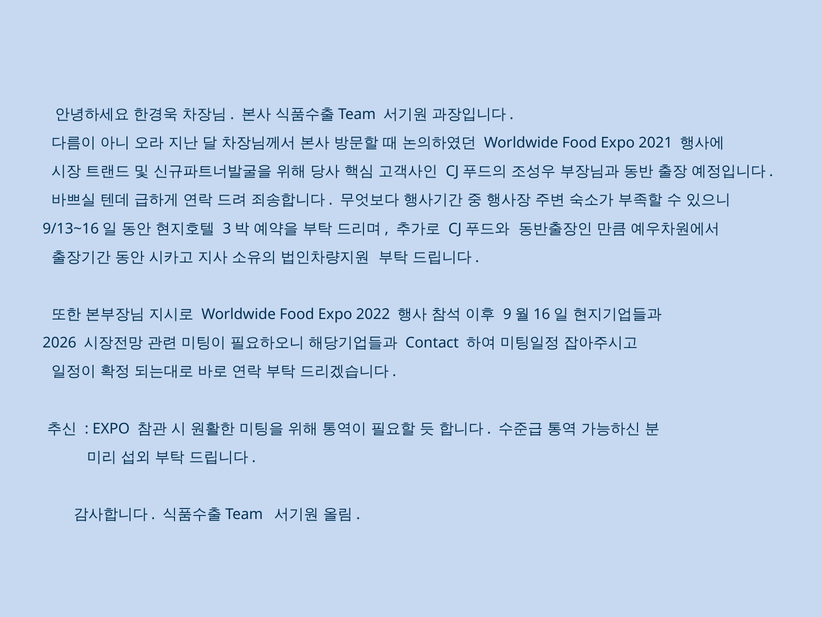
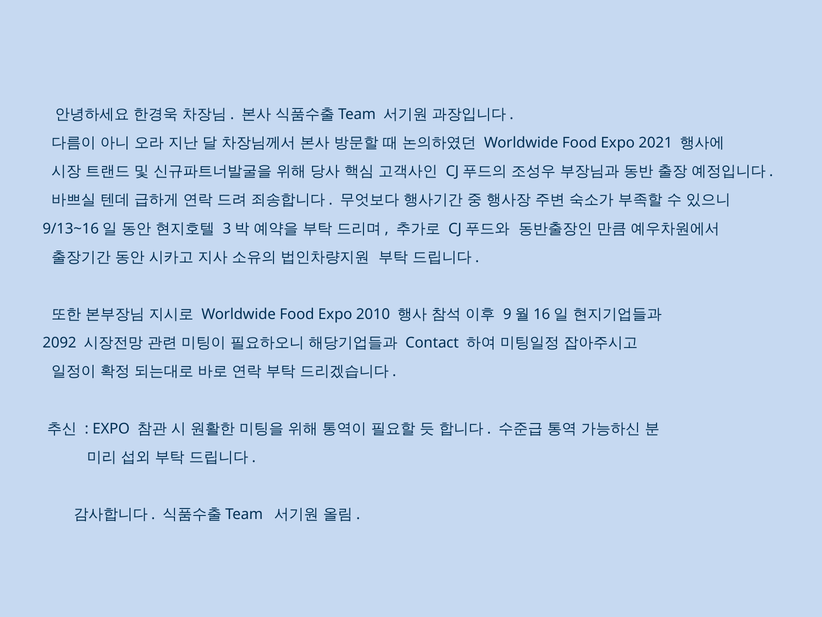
2022: 2022 -> 2010
2026: 2026 -> 2092
